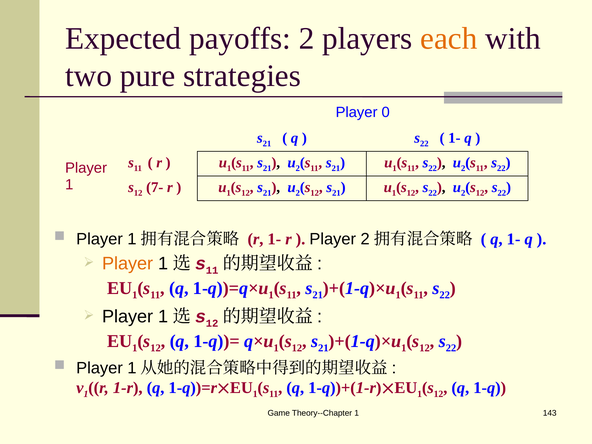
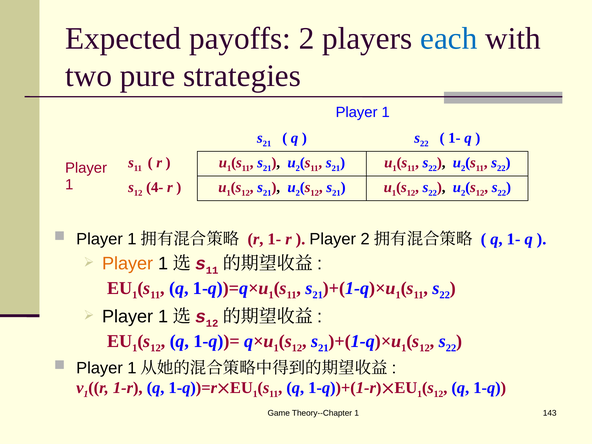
each colour: orange -> blue
0 at (386, 112): 0 -> 1
7-: 7- -> 4-
